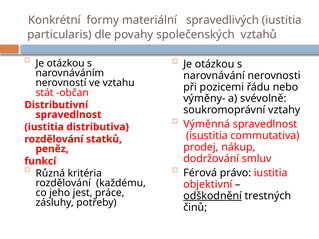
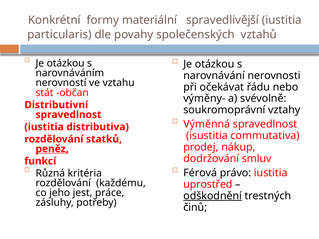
spravedlivých: spravedlivých -> spravedlivější
pozicemi: pozicemi -> očekávat
peněz underline: none -> present
objektivní: objektivní -> uprostřed
